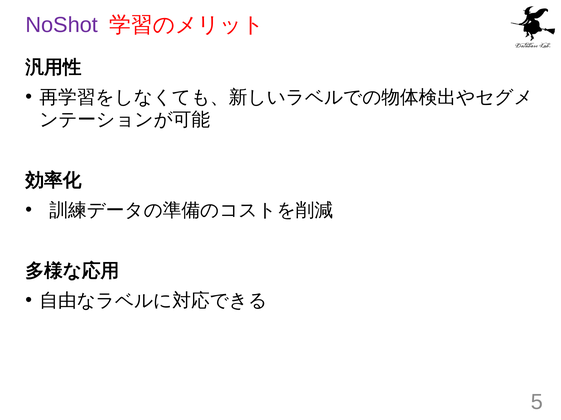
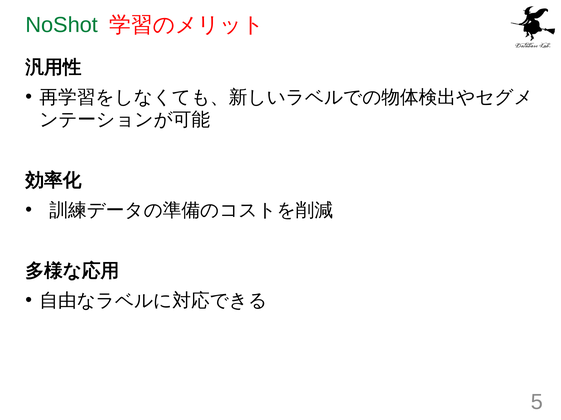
NoShot colour: purple -> green
